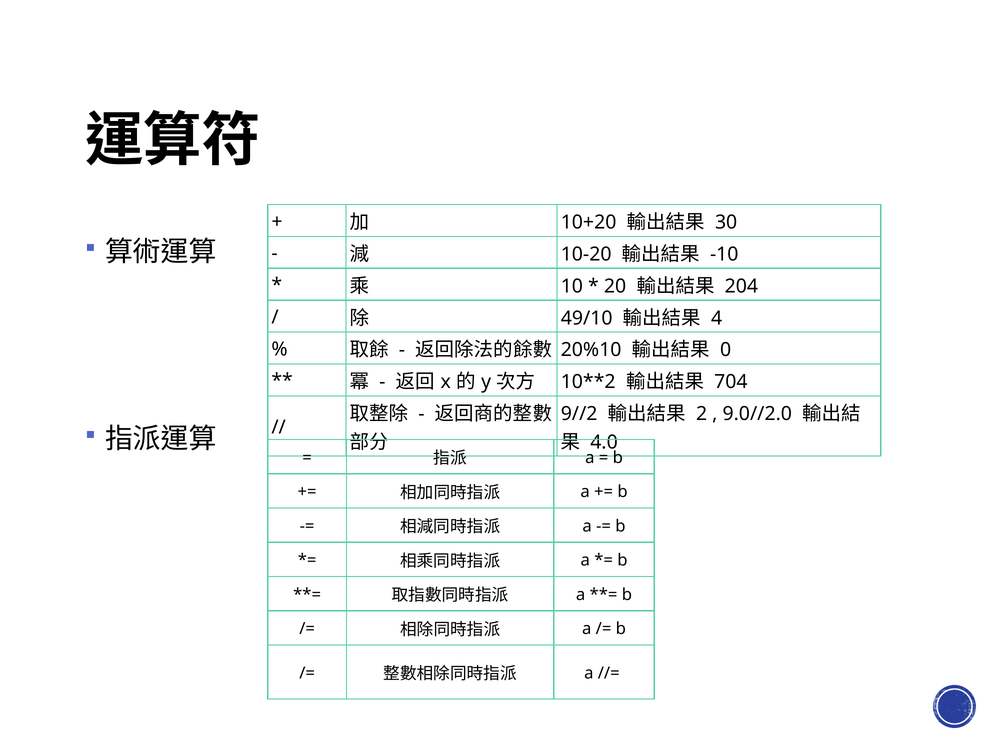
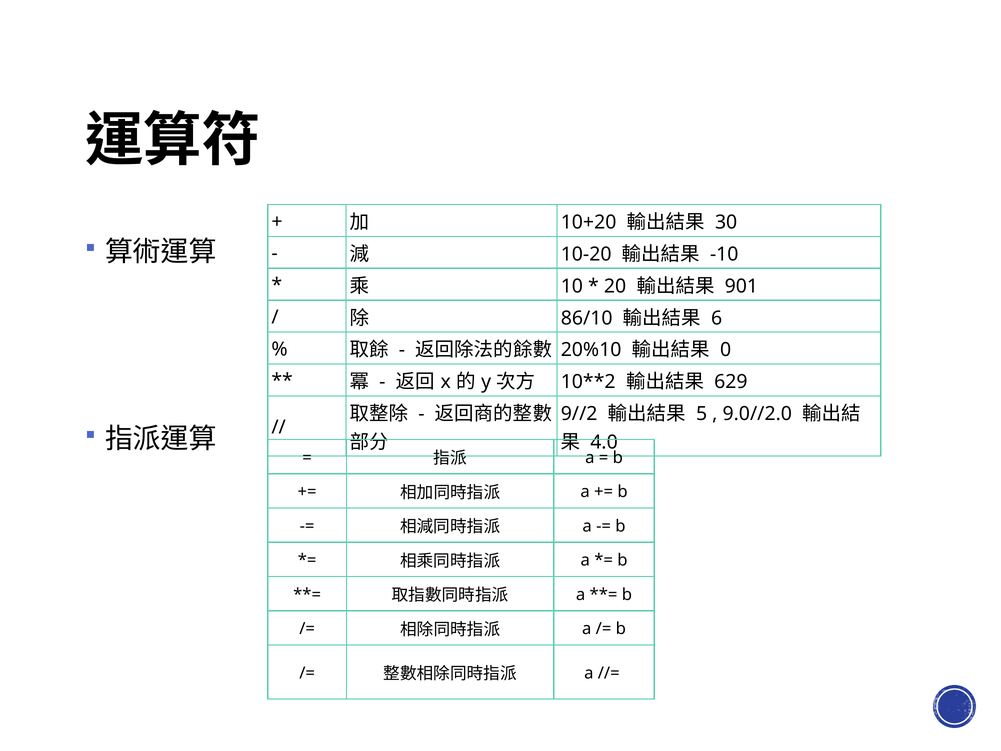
204: 204 -> 901
49/10: 49/10 -> 86/10
4: 4 -> 6
704: 704 -> 629
2: 2 -> 5
